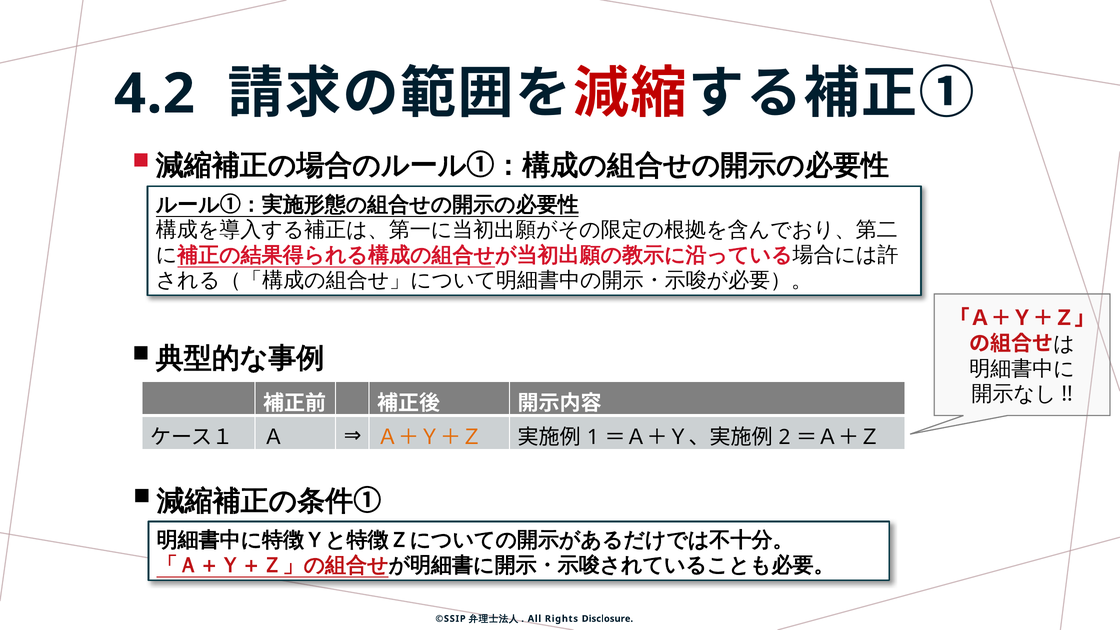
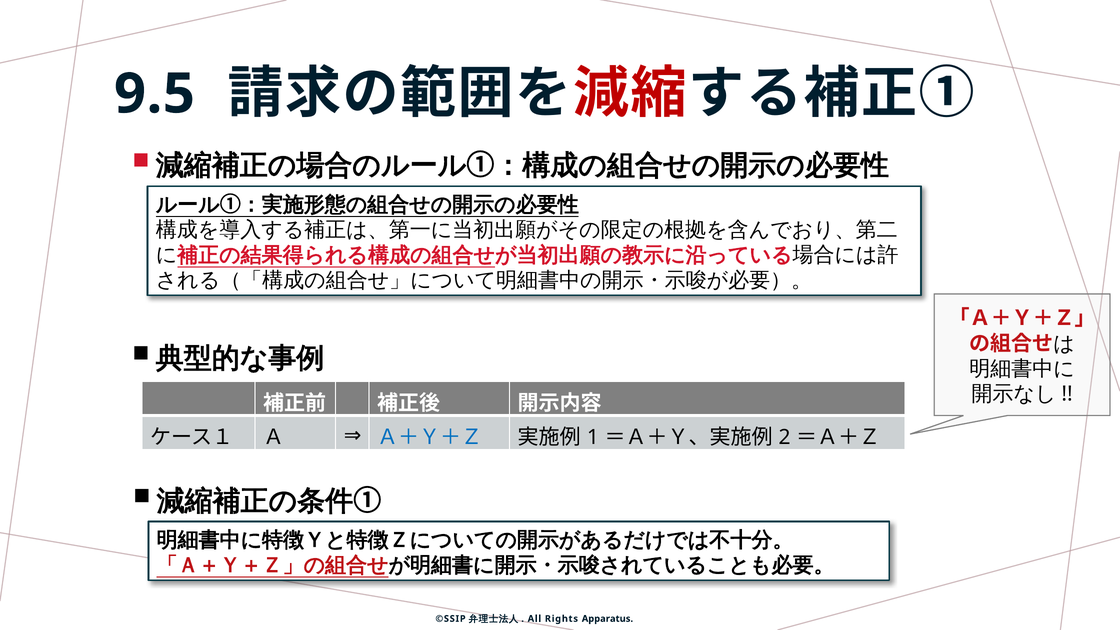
4.2: 4.2 -> 9.5
Ａ＋Ｙ＋Ｚ colour: orange -> blue
Disclosure: Disclosure -> Apparatus
